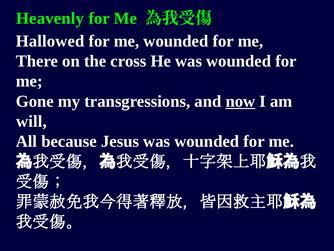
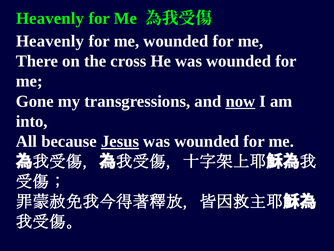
Hallowed at (50, 41): Hallowed -> Heavenly
will: will -> into
Jesus underline: none -> present
